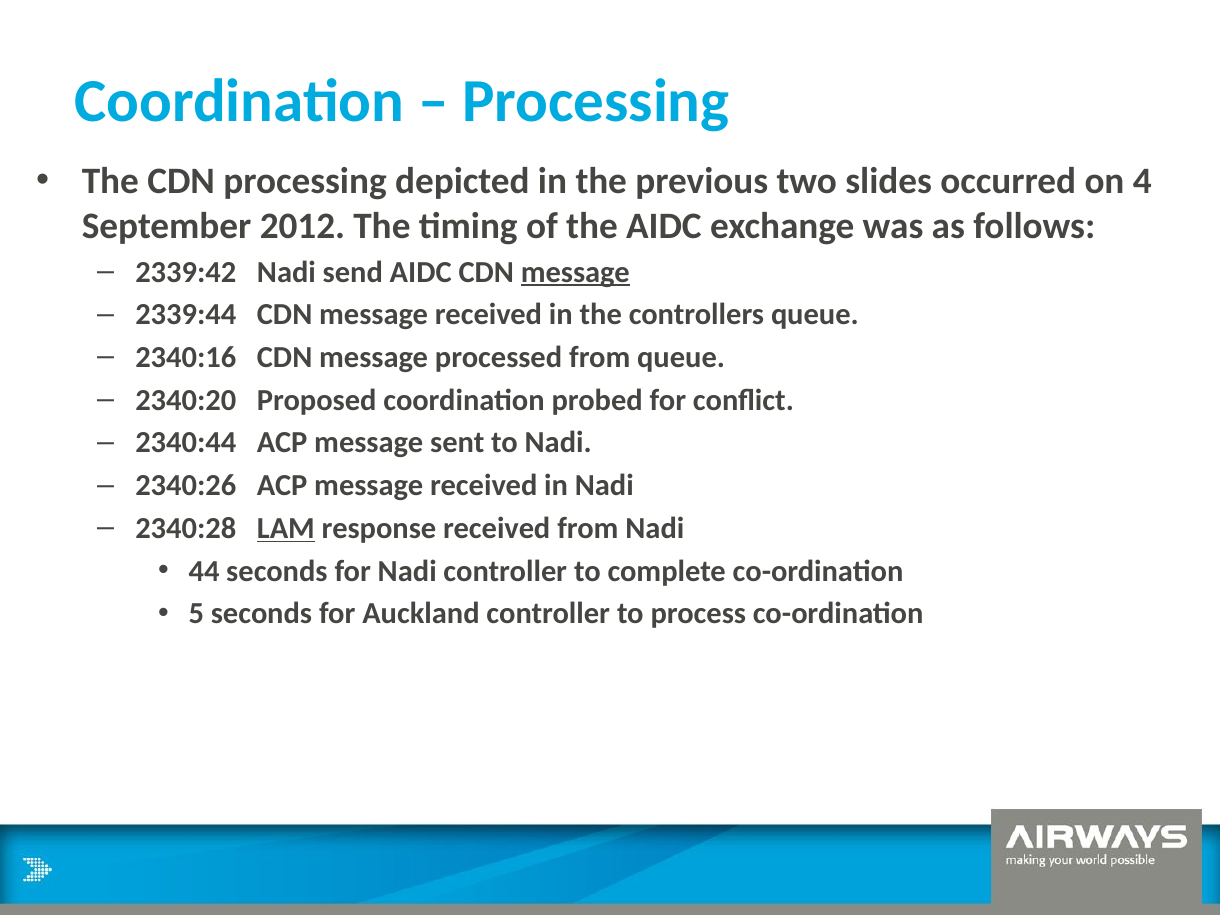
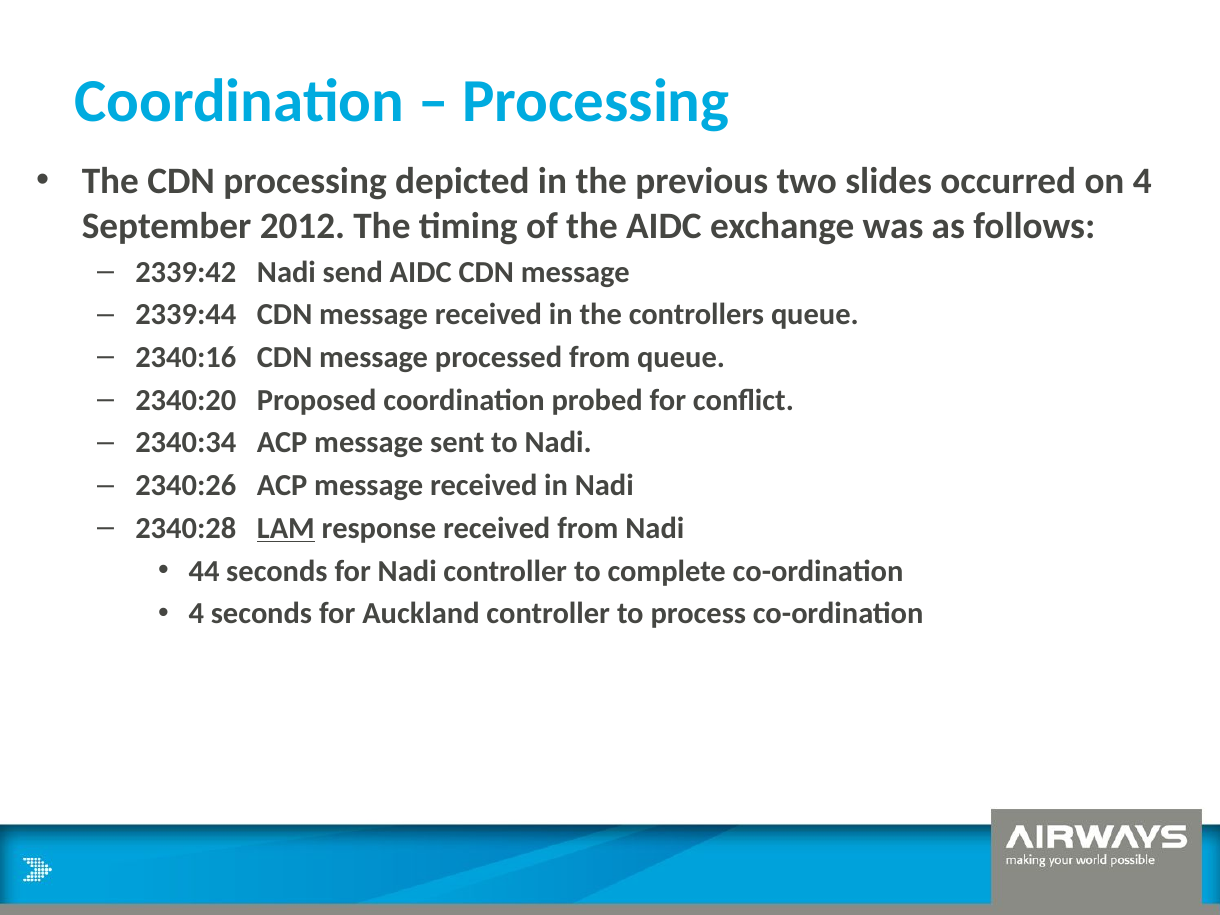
message at (575, 272) underline: present -> none
2340:44: 2340:44 -> 2340:34
5 at (196, 614): 5 -> 4
